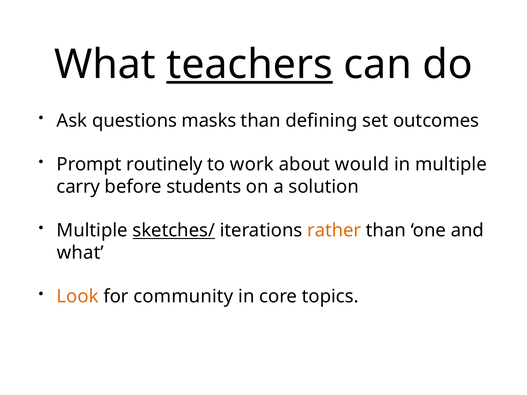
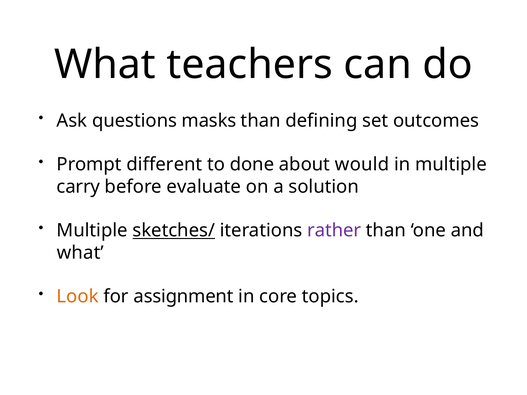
teachers underline: present -> none
routinely: routinely -> different
work: work -> done
students: students -> evaluate
rather colour: orange -> purple
community: community -> assignment
